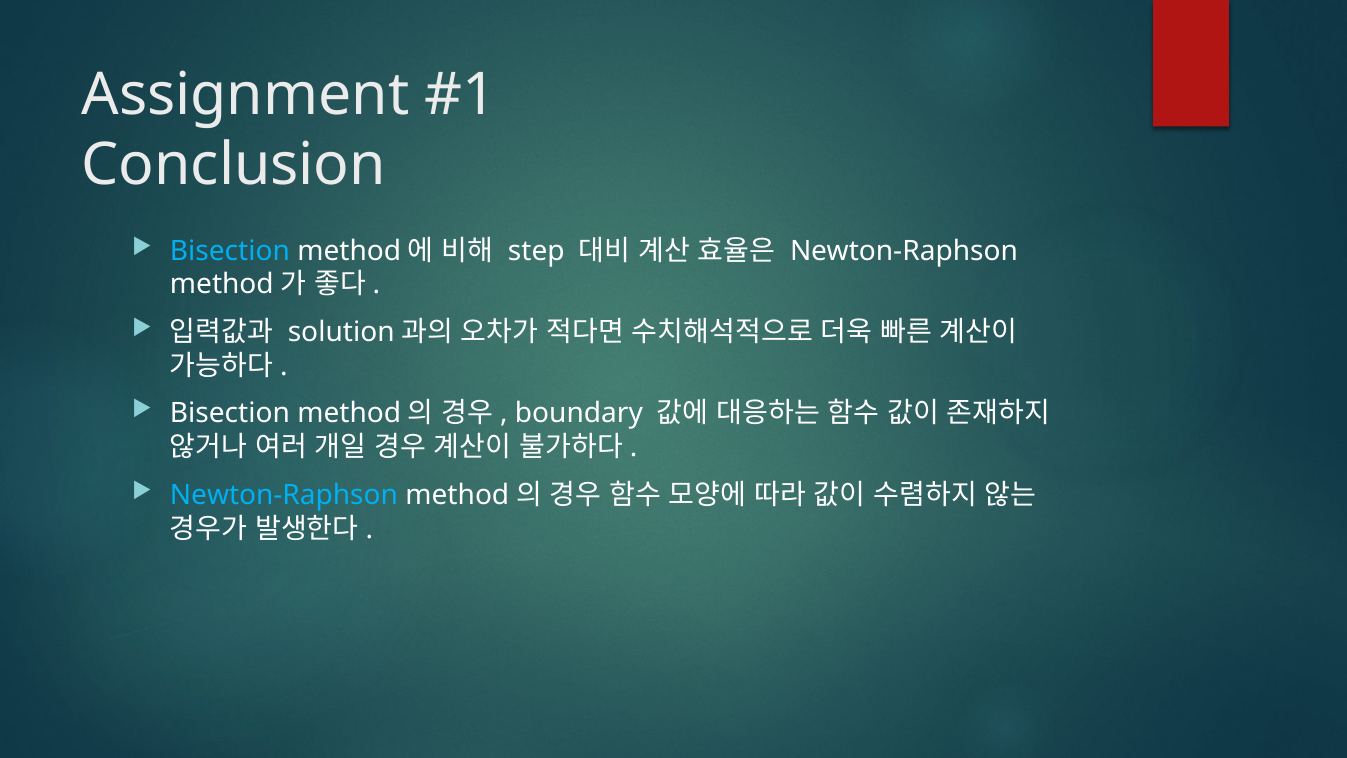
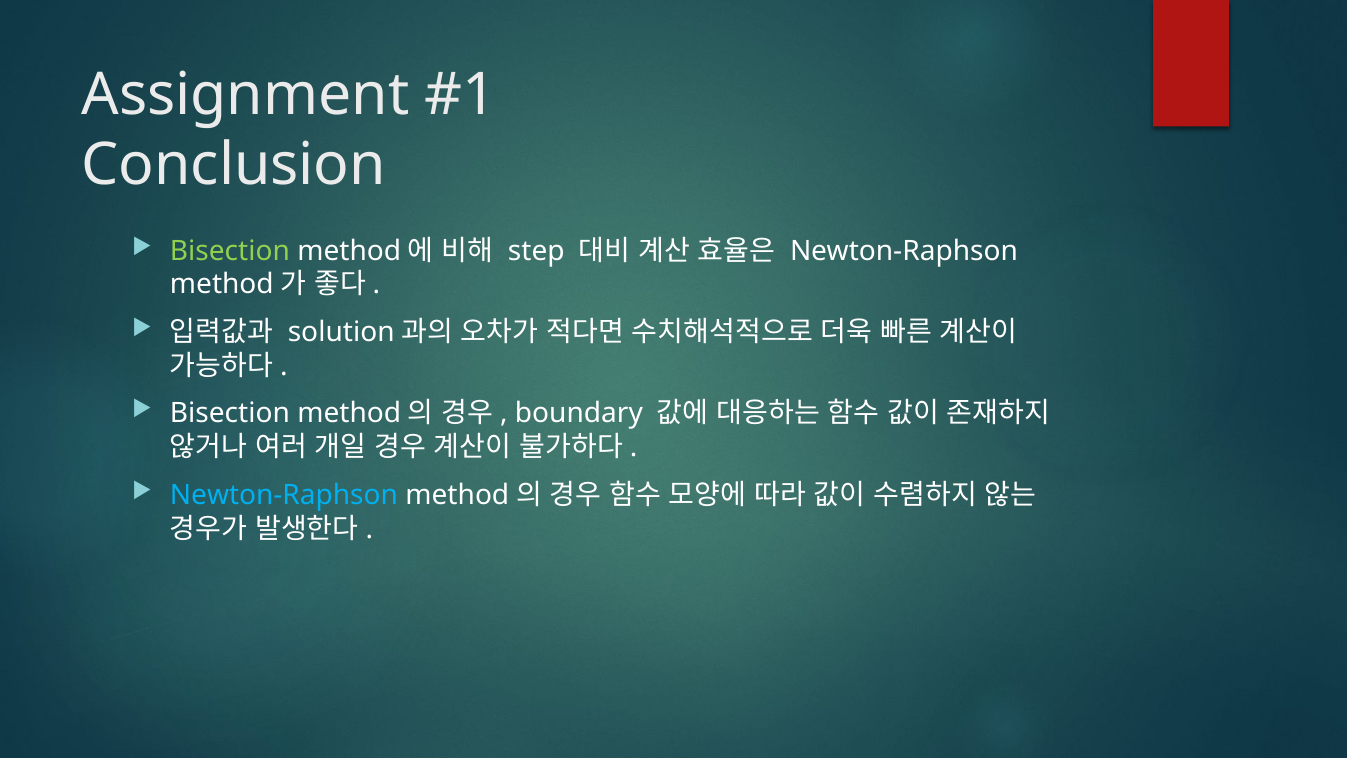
Bisection at (230, 251) colour: light blue -> light green
